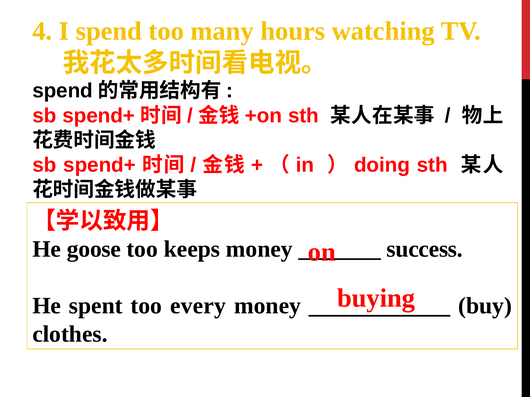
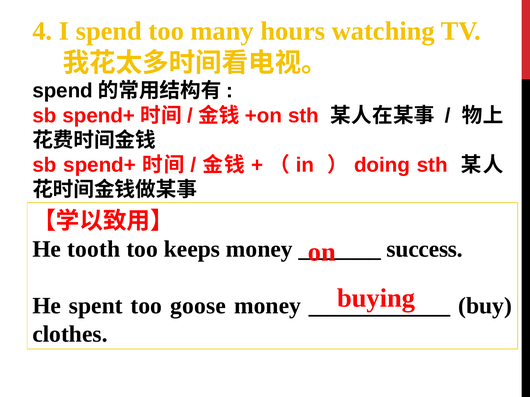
goose: goose -> tooth
every: every -> goose
